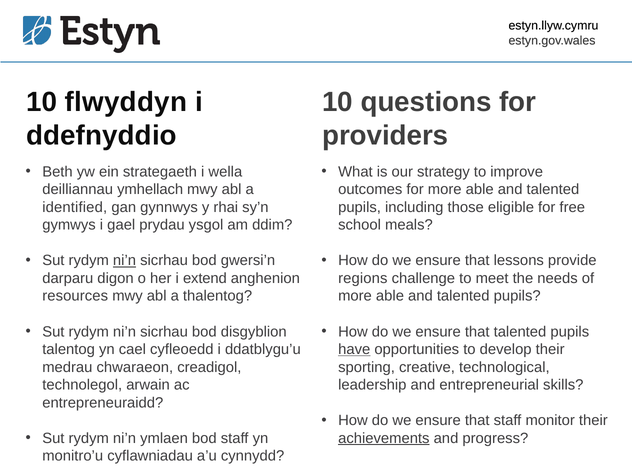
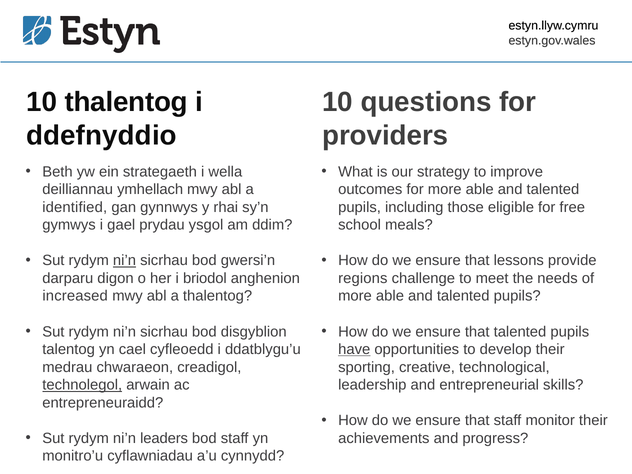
10 flwyddyn: flwyddyn -> thalentog
extend: extend -> briodol
resources: resources -> increased
technolegol underline: none -> present
ymlaen: ymlaen -> leaders
achievements underline: present -> none
